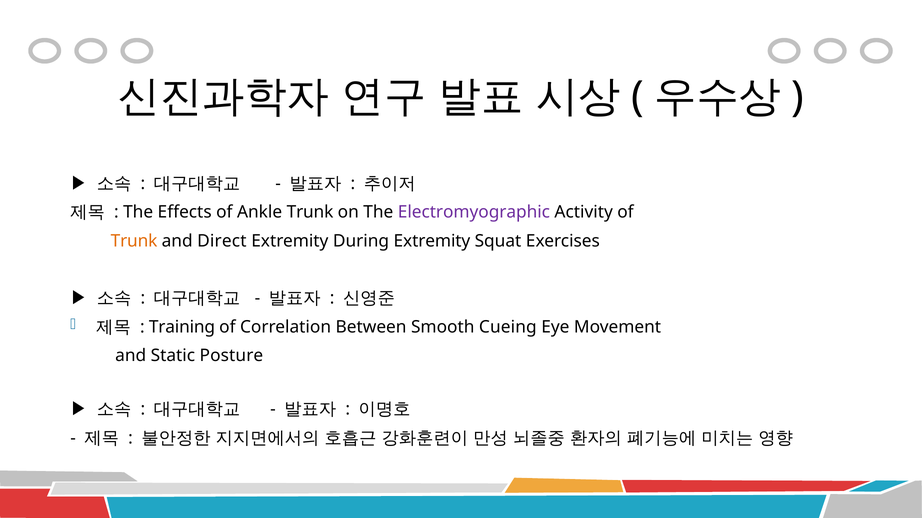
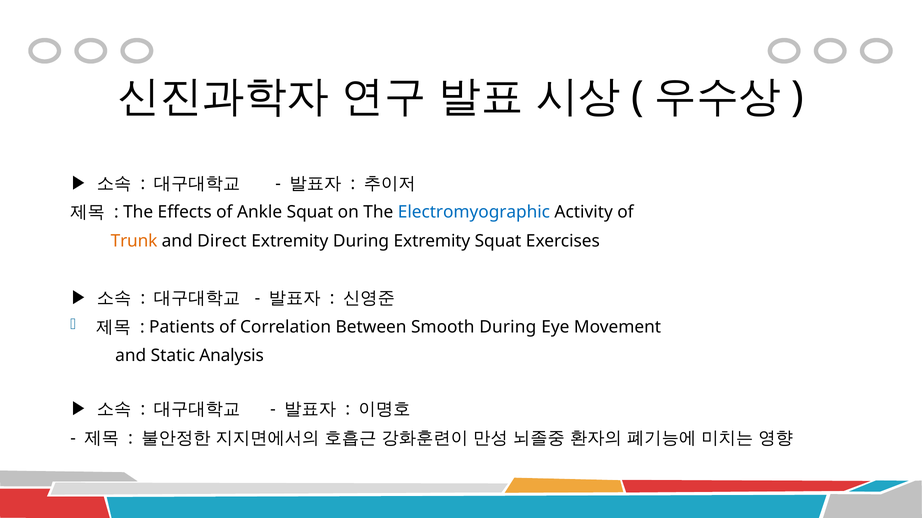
Ankle Trunk: Trunk -> Squat
Electromyographic colour: purple -> blue
Training: Training -> Patients
Smooth Cueing: Cueing -> During
Posture: Posture -> Analysis
